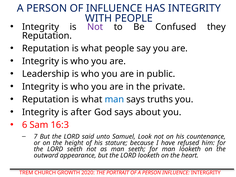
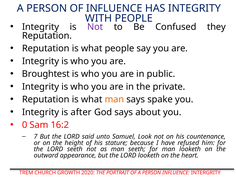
Leadership: Leadership -> Broughtest
man at (114, 99) colour: blue -> orange
truths: truths -> spake
6: 6 -> 0
16:3: 16:3 -> 16:2
